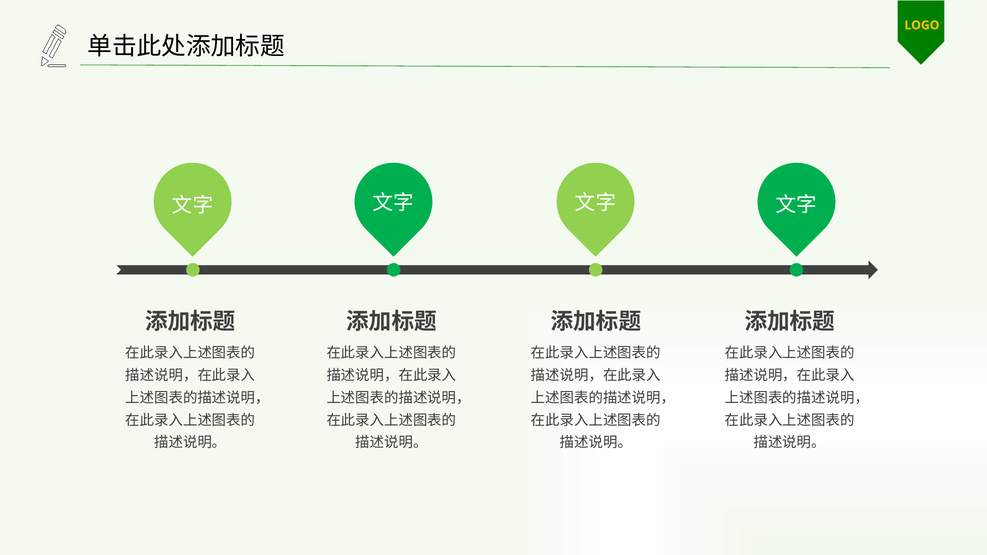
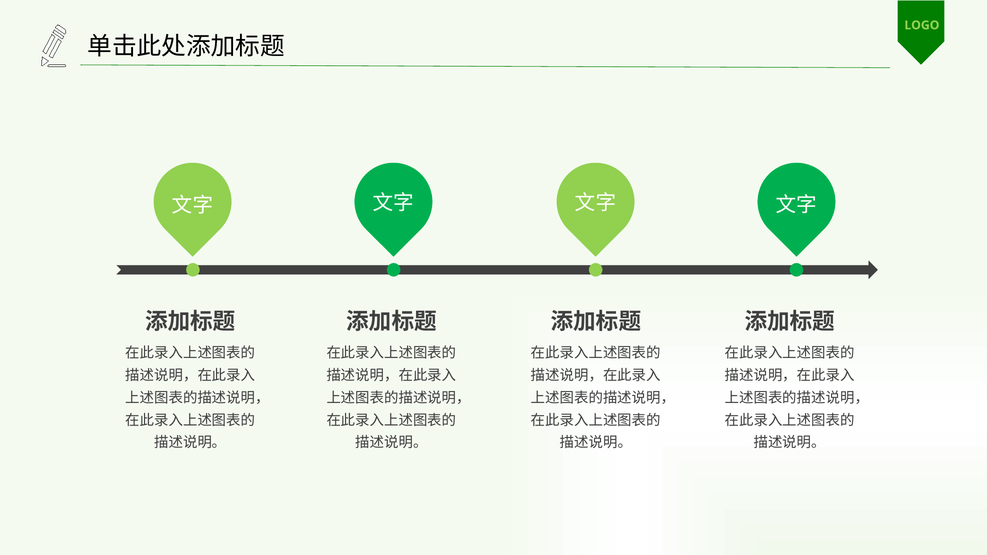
LOGO colour: yellow -> light green
